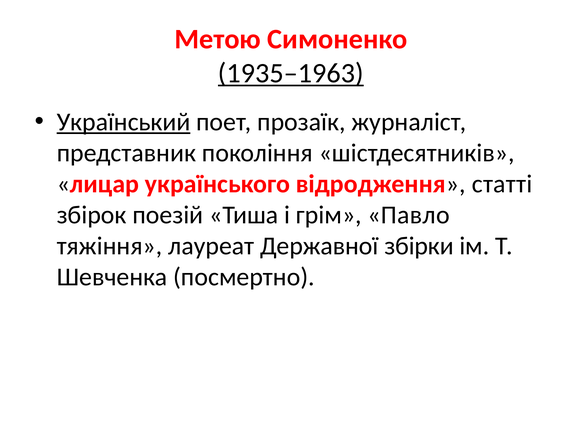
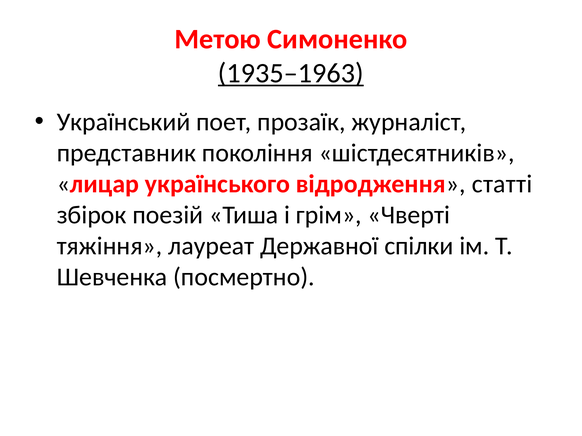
Український underline: present -> none
Павло: Павло -> Чверті
збірки: збірки -> спілки
